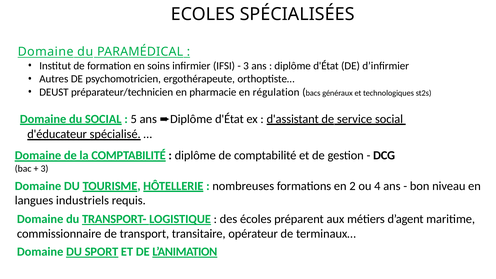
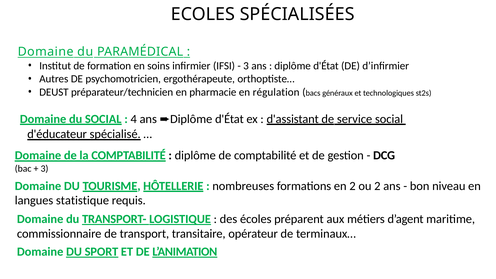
5: 5 -> 4
ou 4: 4 -> 2
industriels: industriels -> statistique
